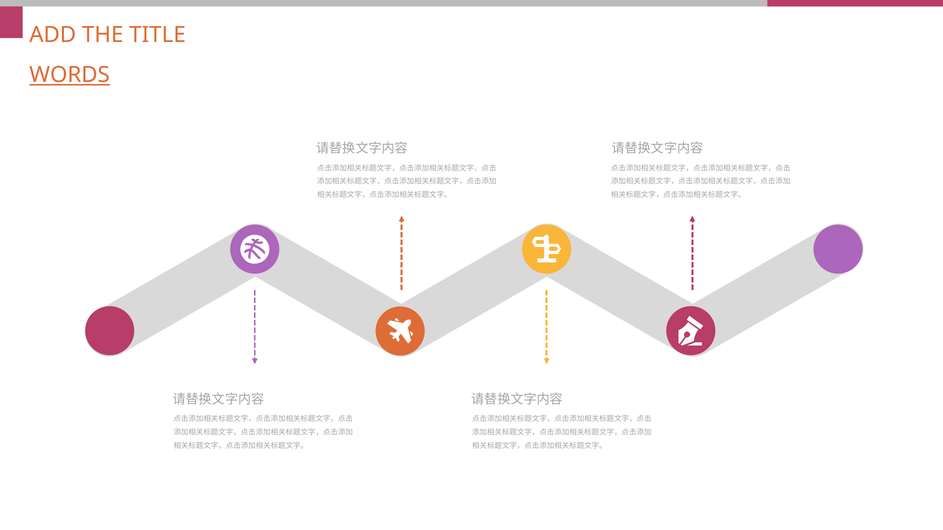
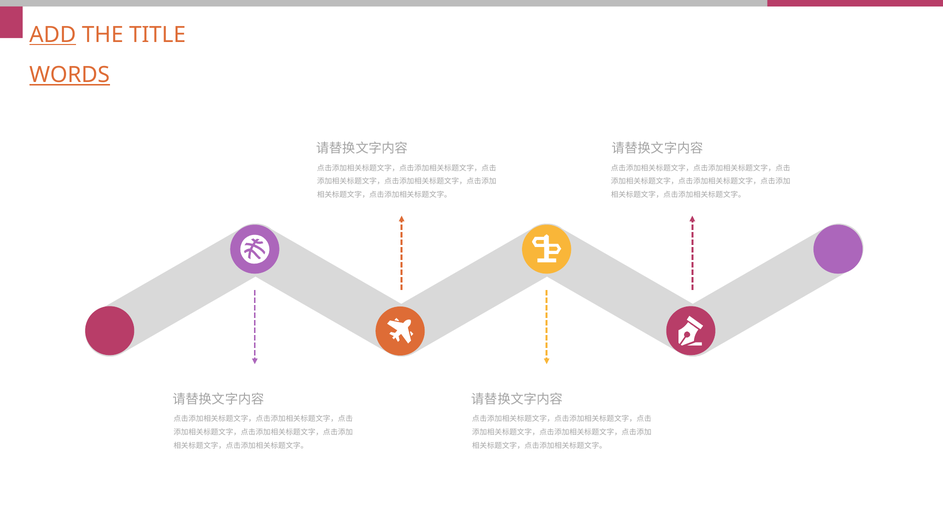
ADD at (53, 35) underline: none -> present
